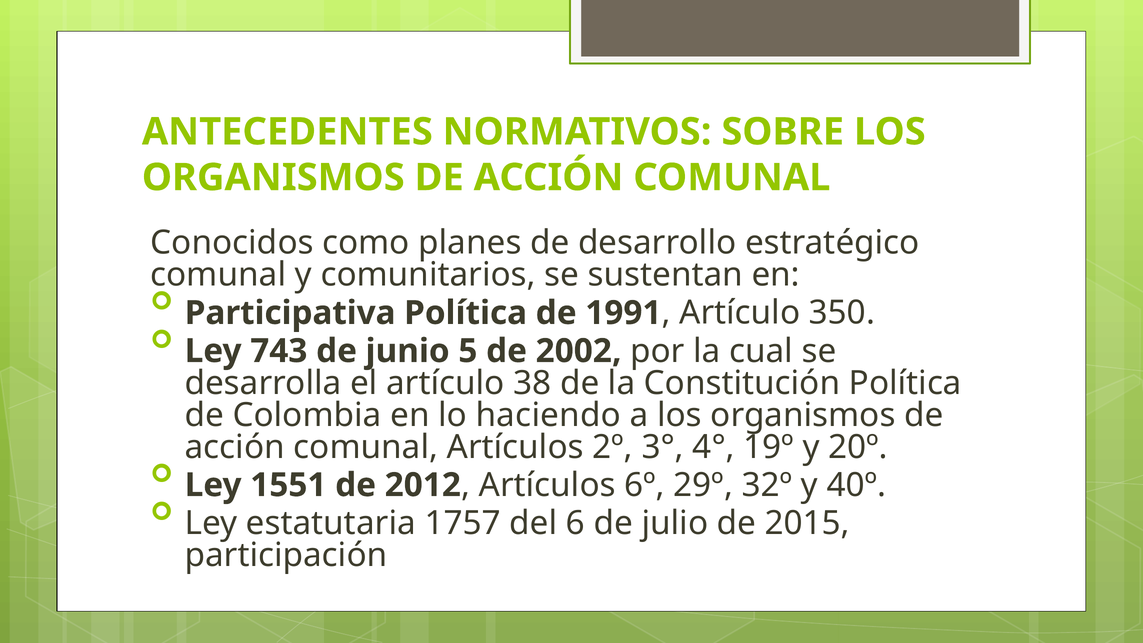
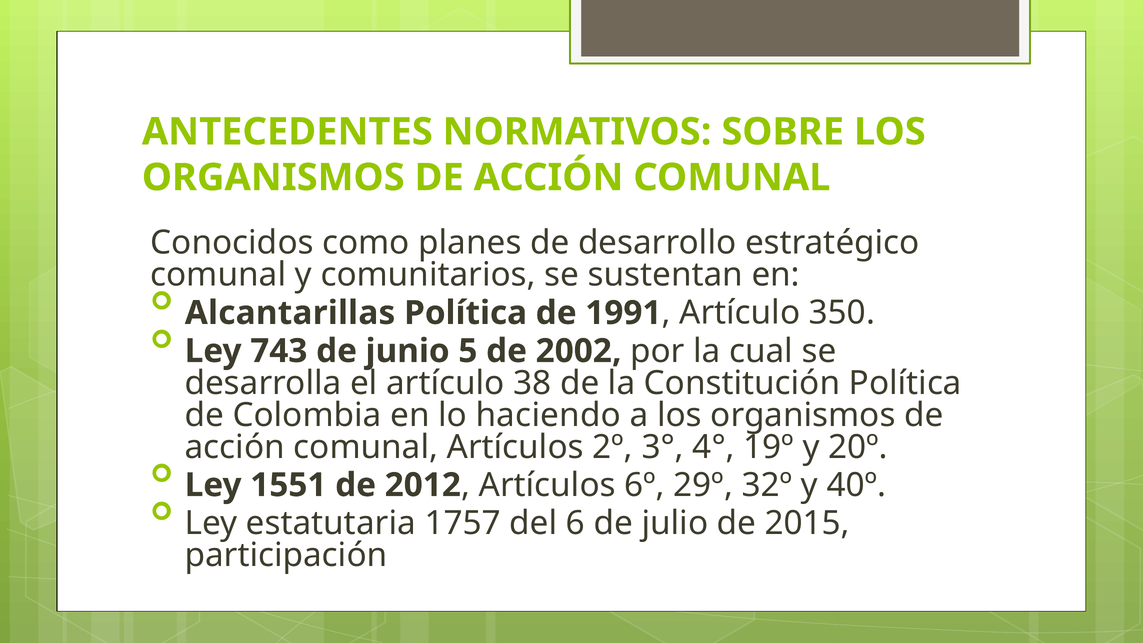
Participativa: Participativa -> Alcantarillas
